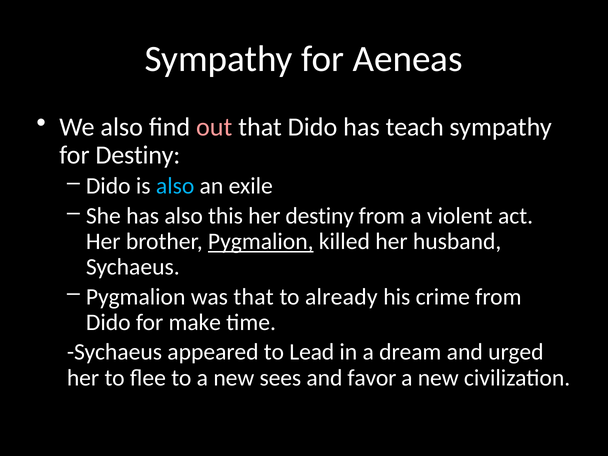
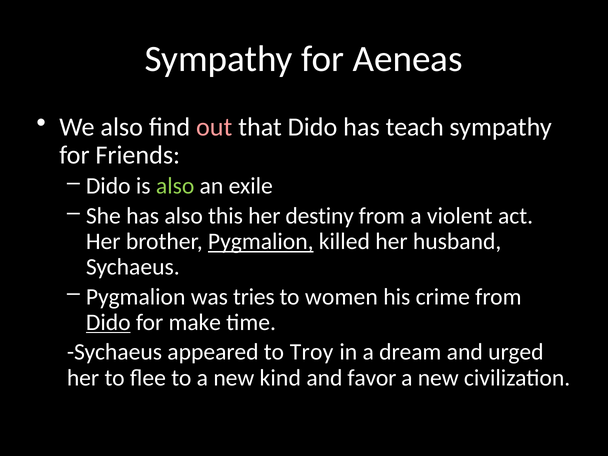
for Destiny: Destiny -> Friends
also at (175, 186) colour: light blue -> light green
was that: that -> tries
already: already -> women
Dido at (108, 322) underline: none -> present
Lead: Lead -> Troy
sees: sees -> kind
